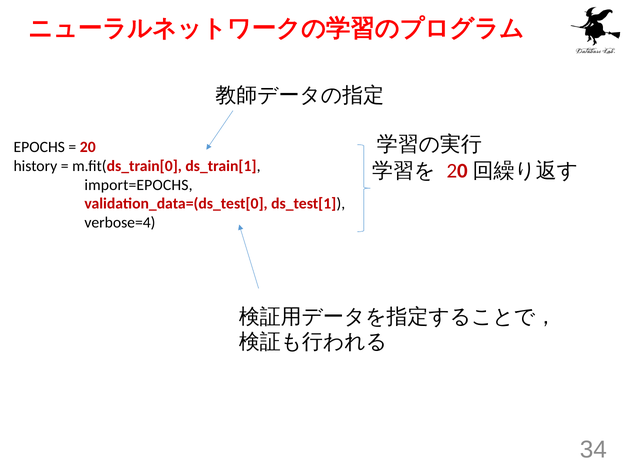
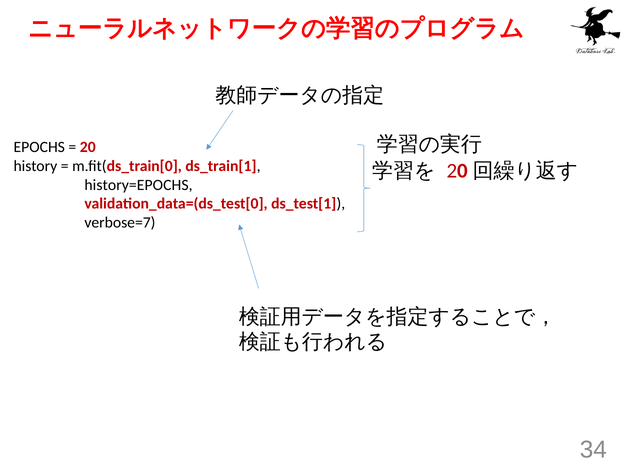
import=EPOCHS: import=EPOCHS -> history=EPOCHS
verbose=4: verbose=4 -> verbose=7
